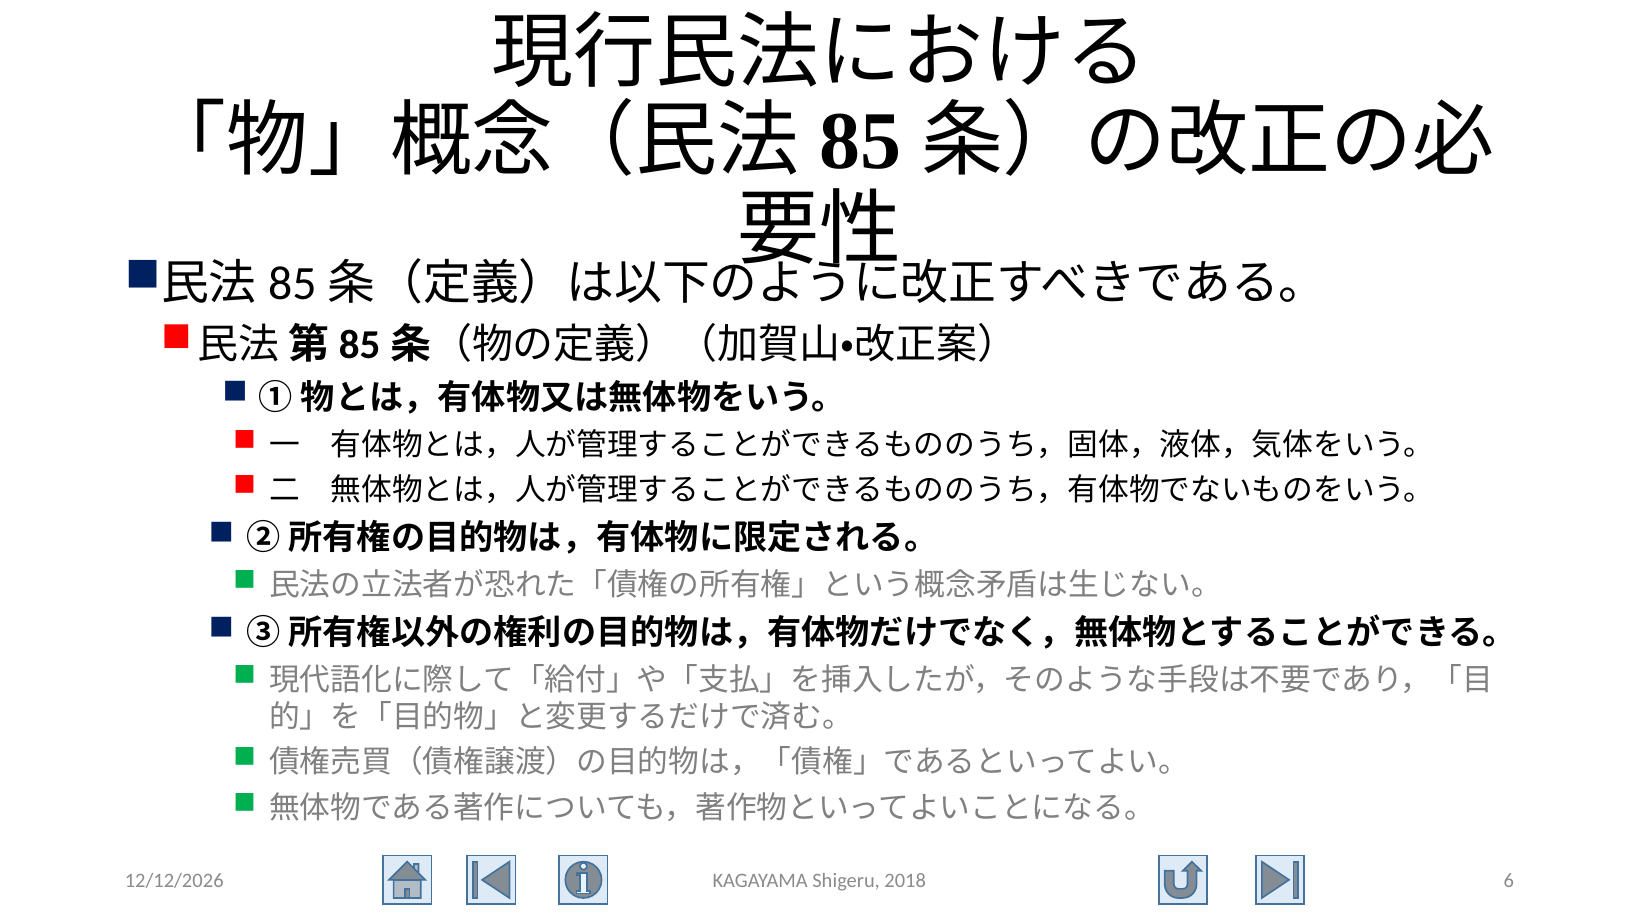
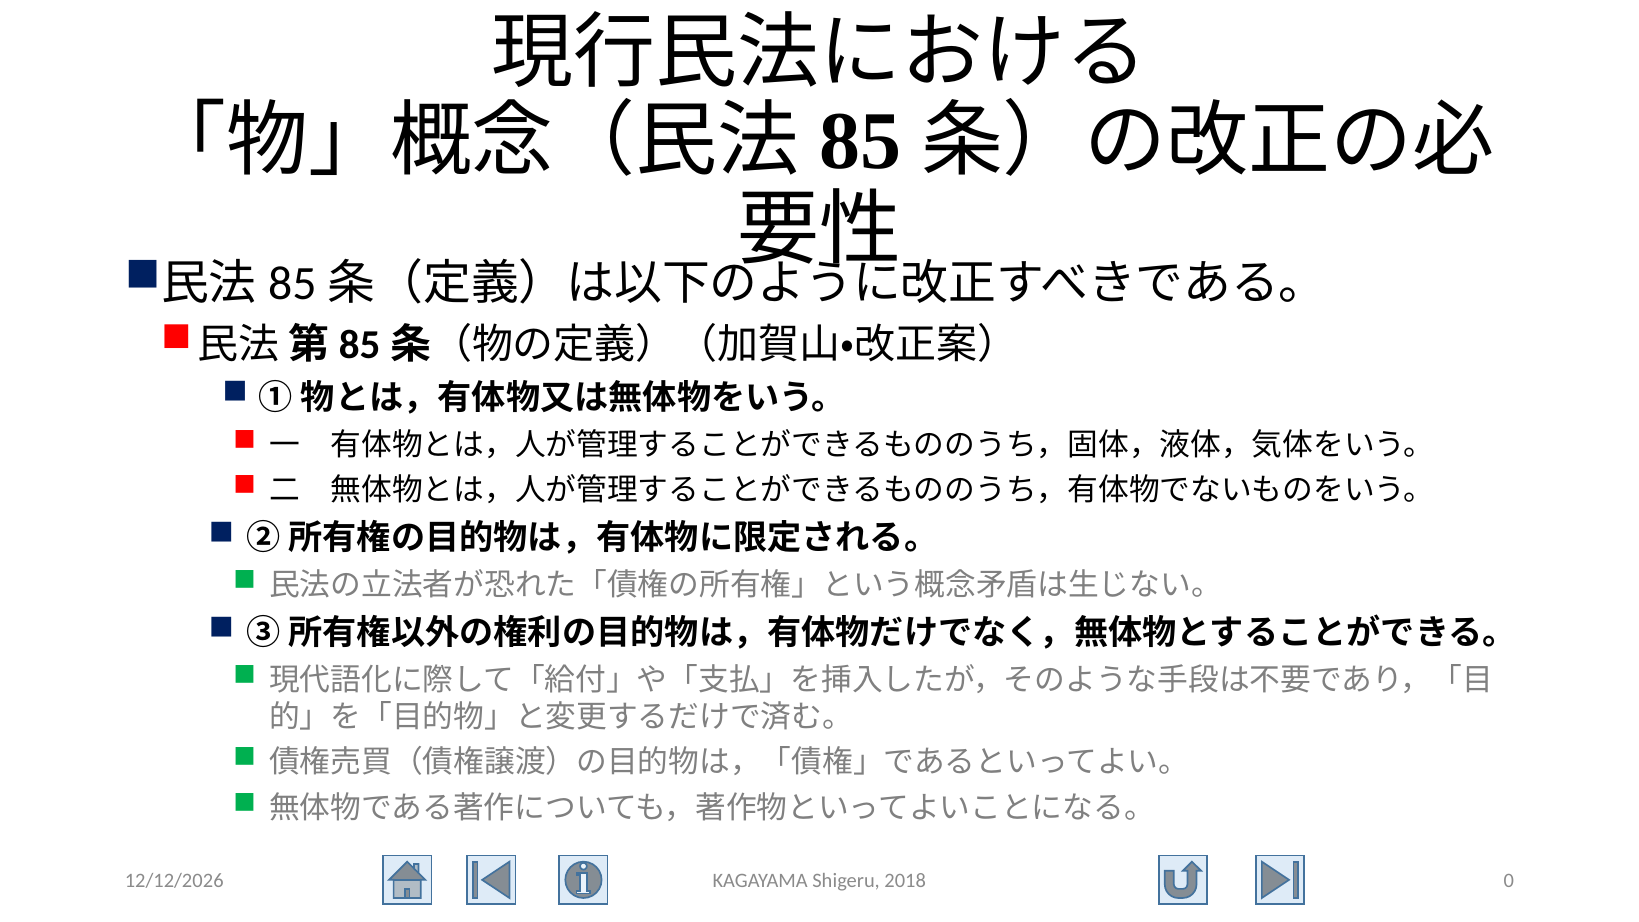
6: 6 -> 0
